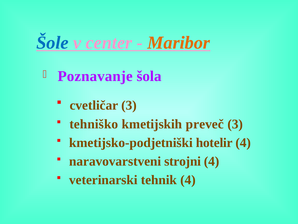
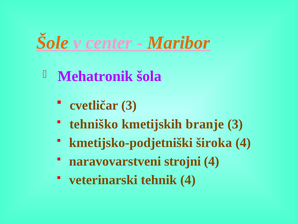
Šole colour: blue -> orange
Poznavanje: Poznavanje -> Mehatronik
preveč: preveč -> branje
hotelir: hotelir -> široka
